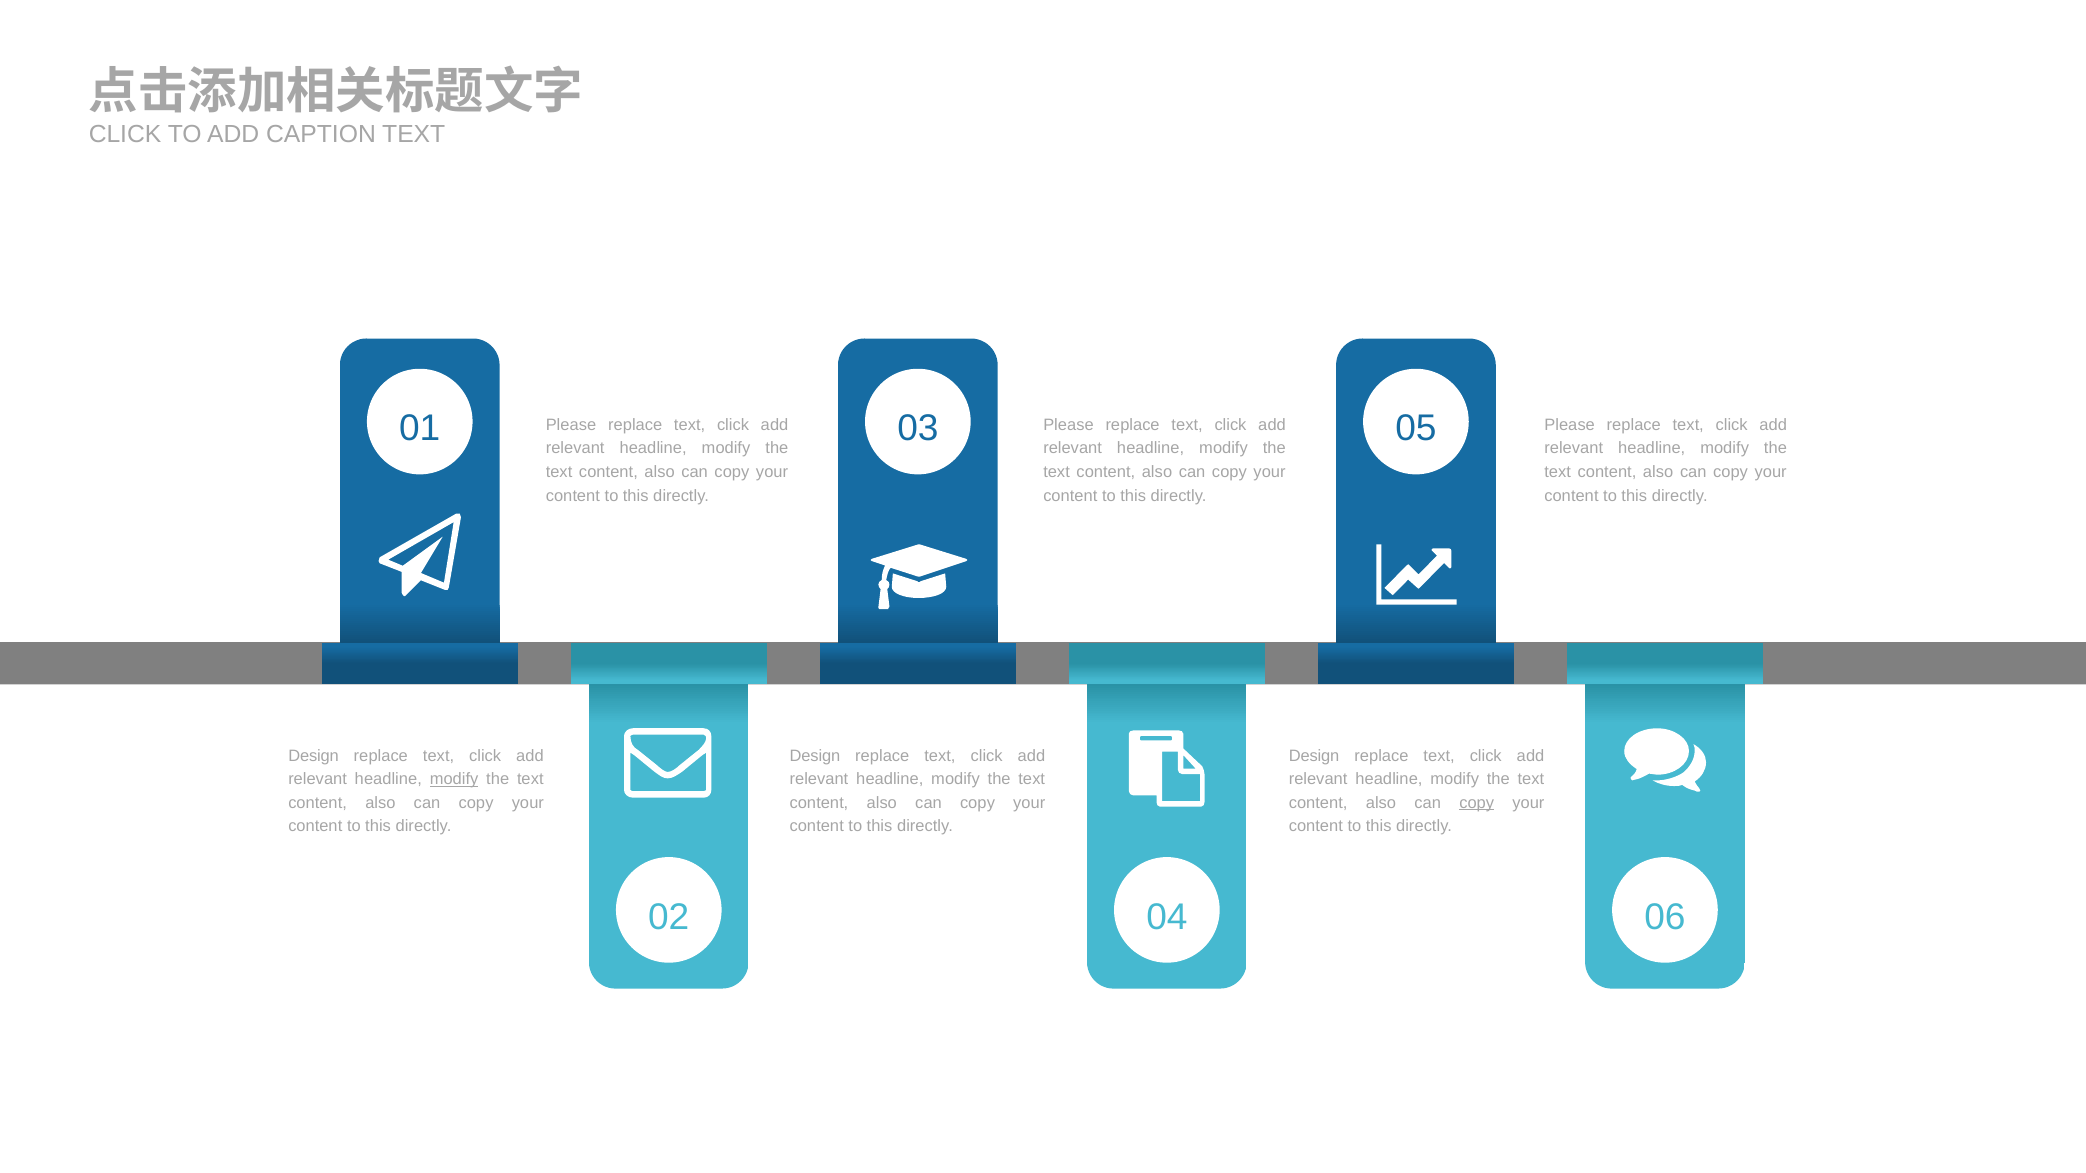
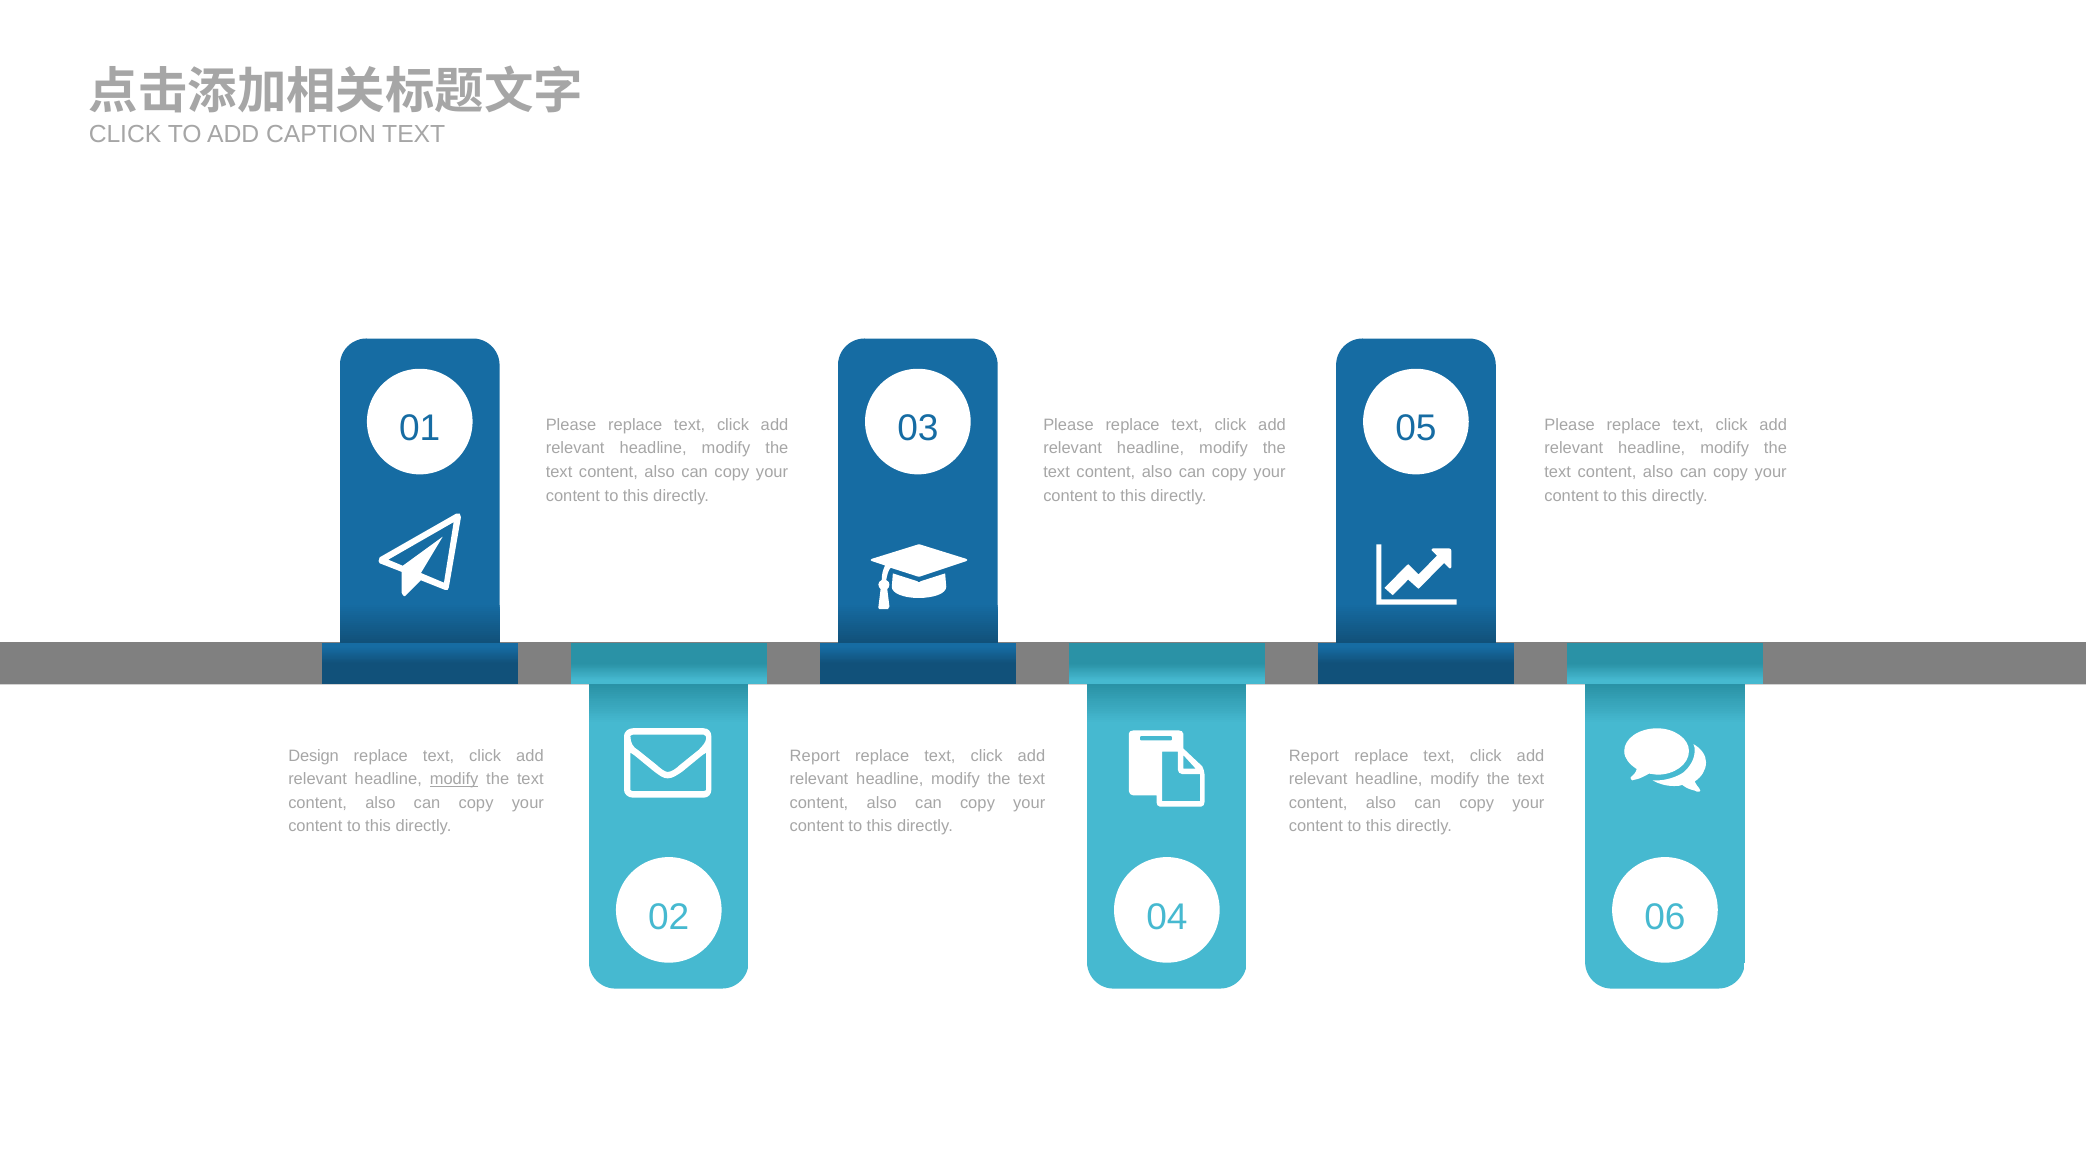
Design at (815, 756): Design -> Report
Design at (1314, 756): Design -> Report
copy at (1477, 803) underline: present -> none
